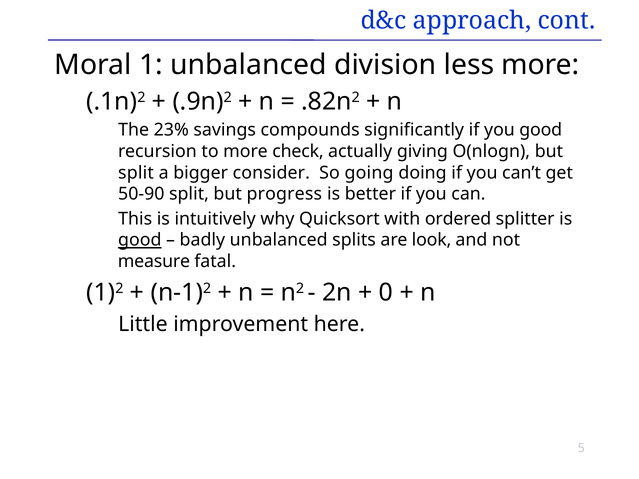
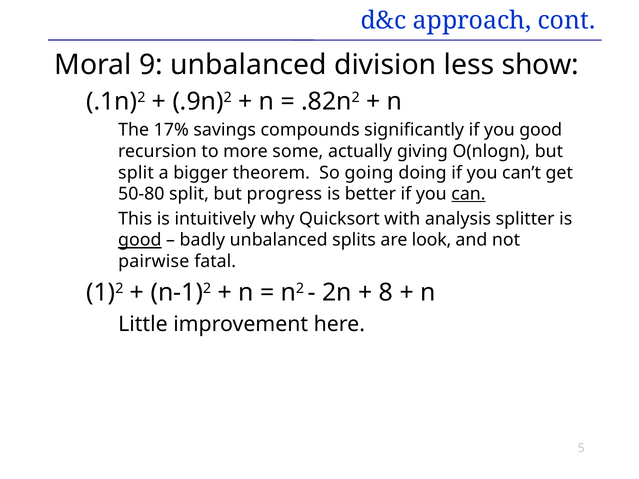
1: 1 -> 9
less more: more -> show
23%: 23% -> 17%
check: check -> some
consider: consider -> theorem
50-90: 50-90 -> 50-80
can underline: none -> present
ordered: ordered -> analysis
measure: measure -> pairwise
0: 0 -> 8
